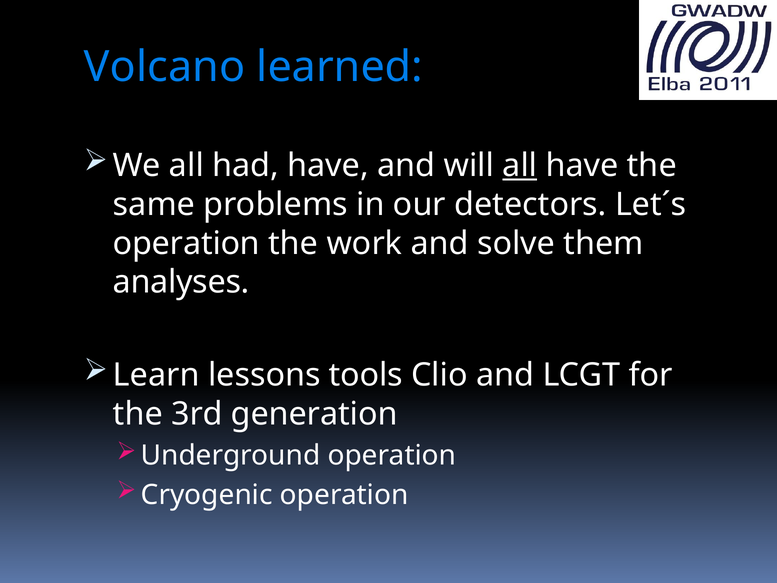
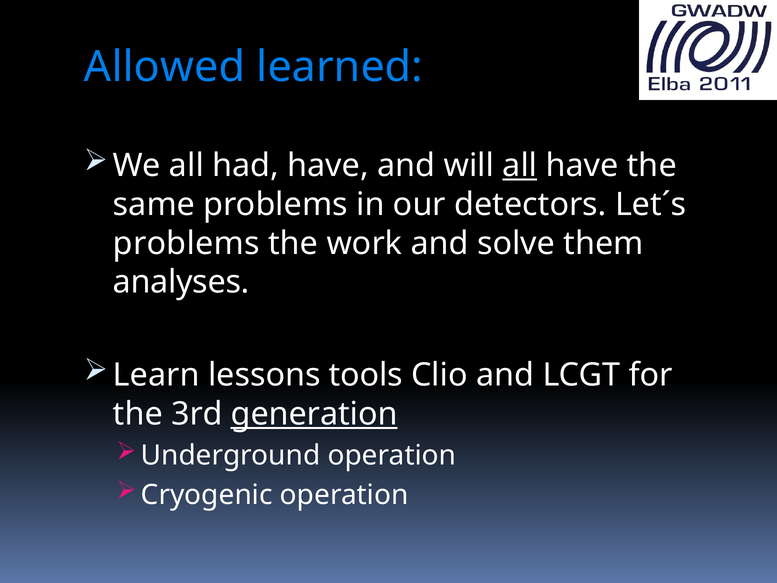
Volcano: Volcano -> Allowed
operation at (186, 243): operation -> problems
generation underline: none -> present
